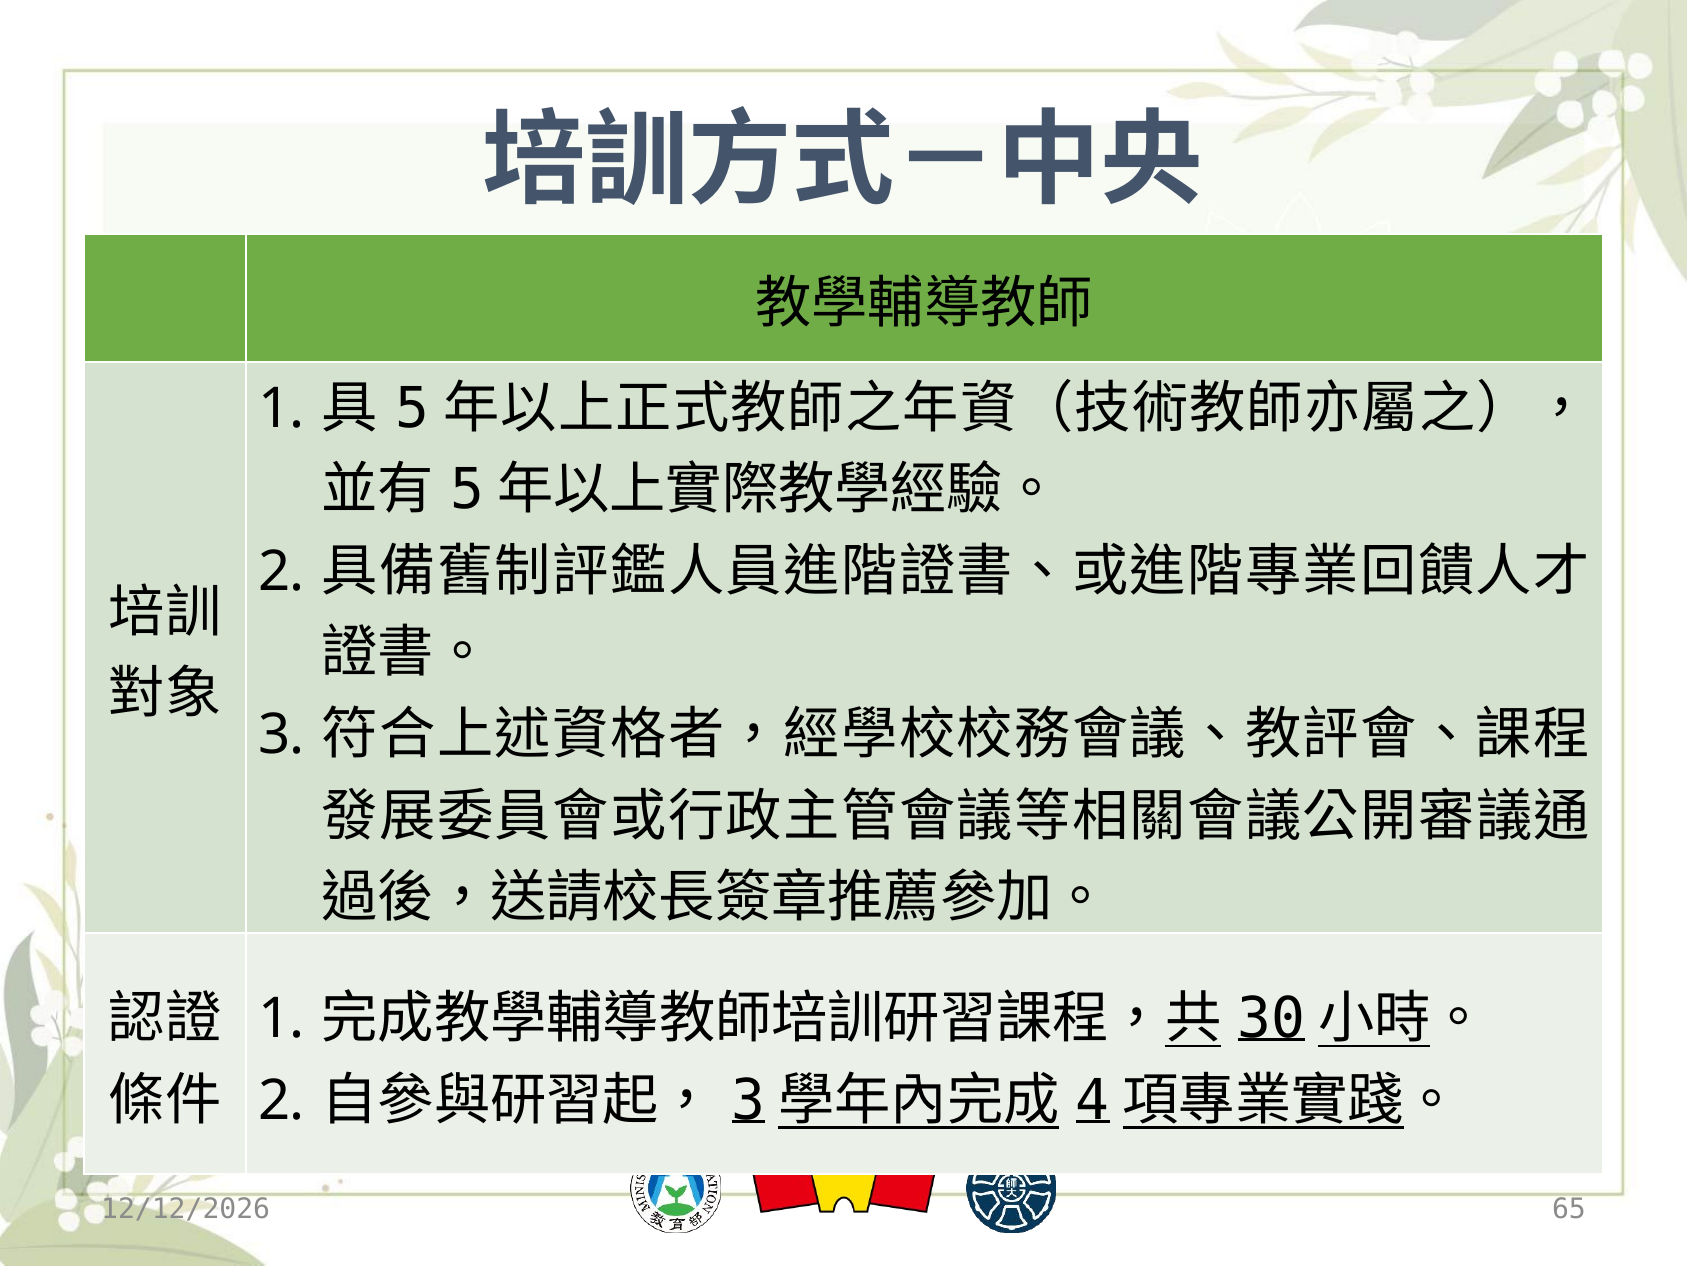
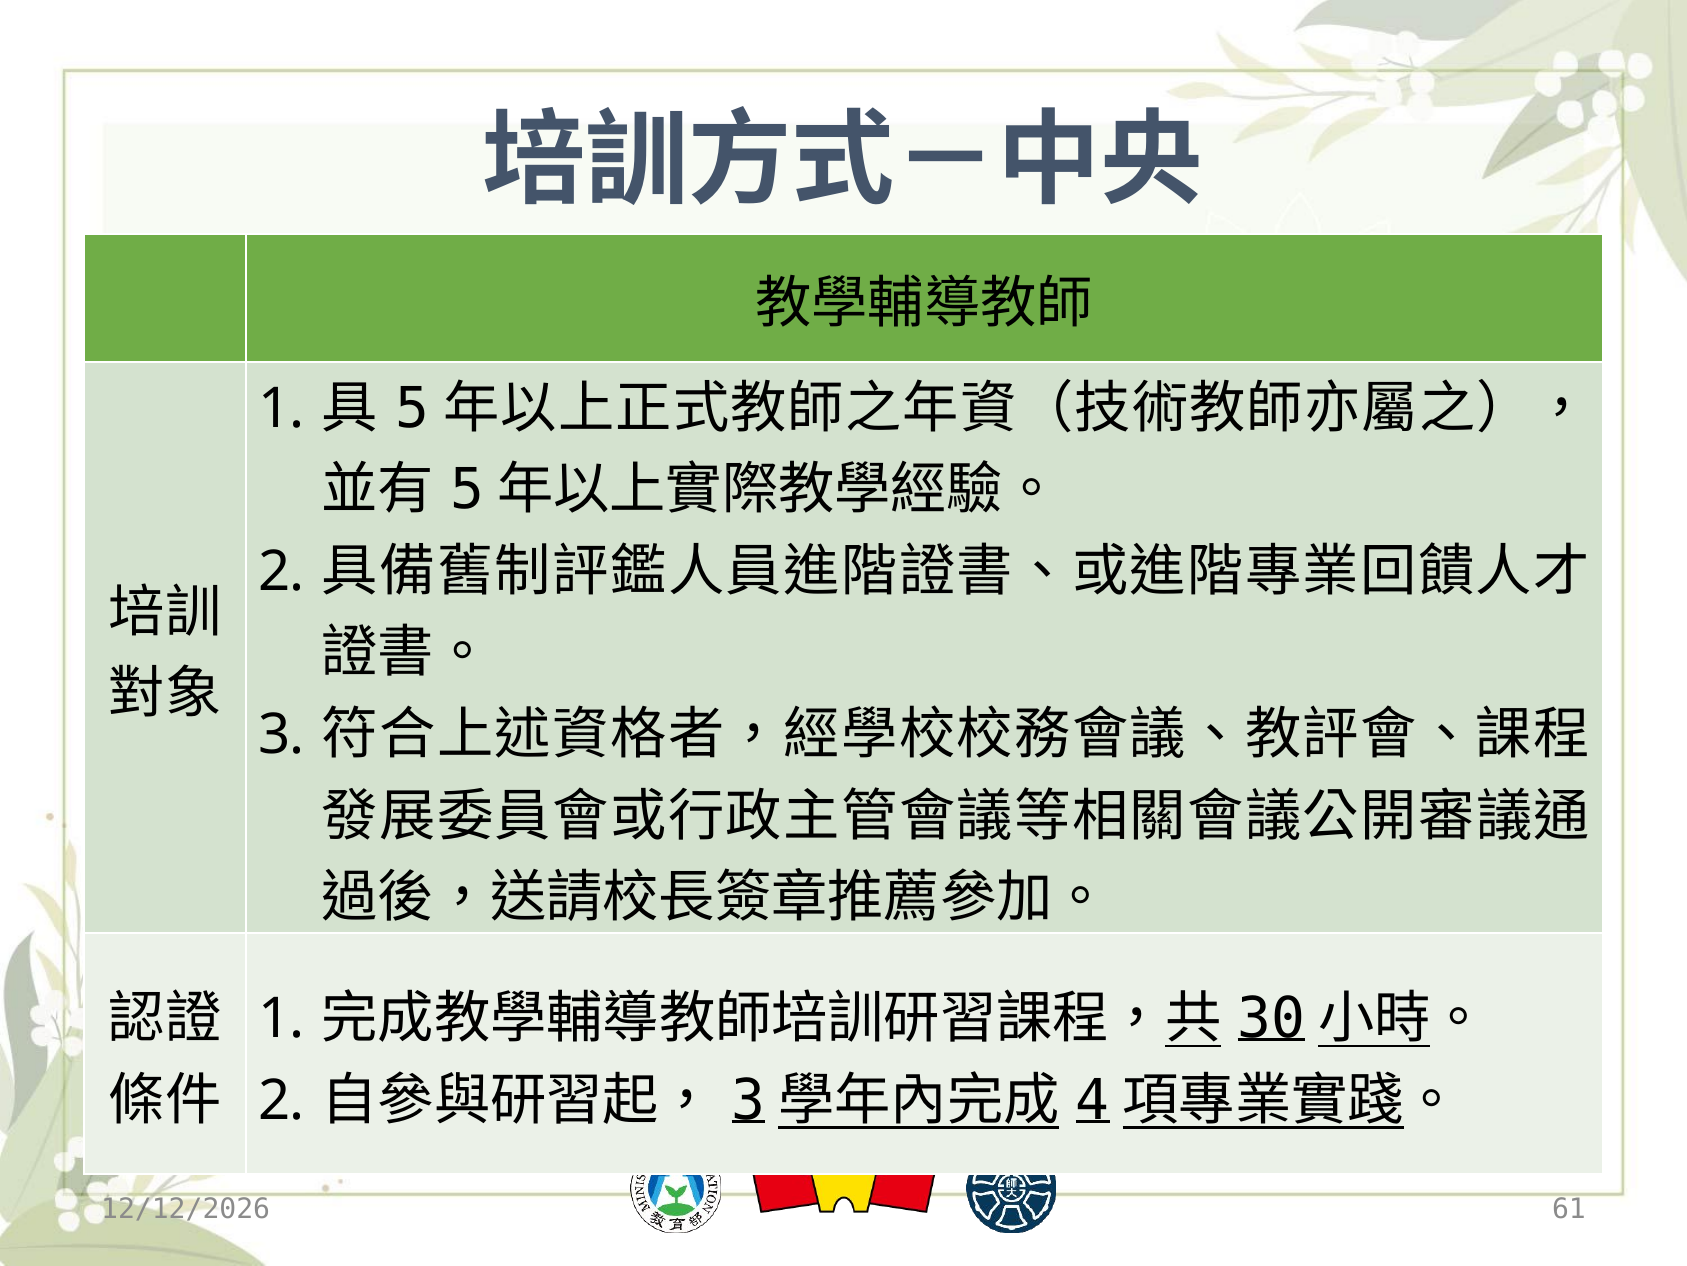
65: 65 -> 61
